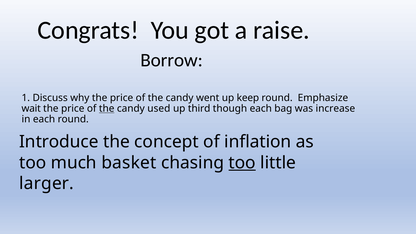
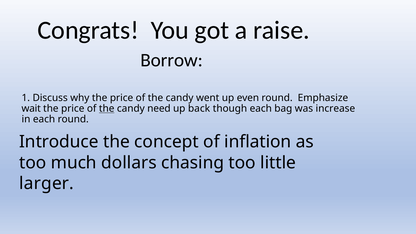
keep: keep -> even
used: used -> need
third: third -> back
basket: basket -> dollars
too at (242, 163) underline: present -> none
